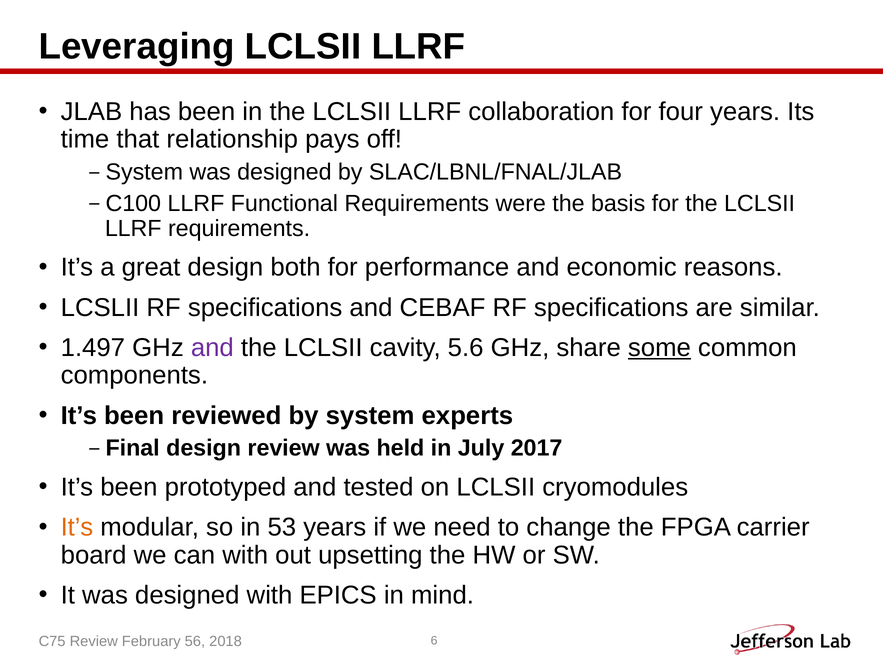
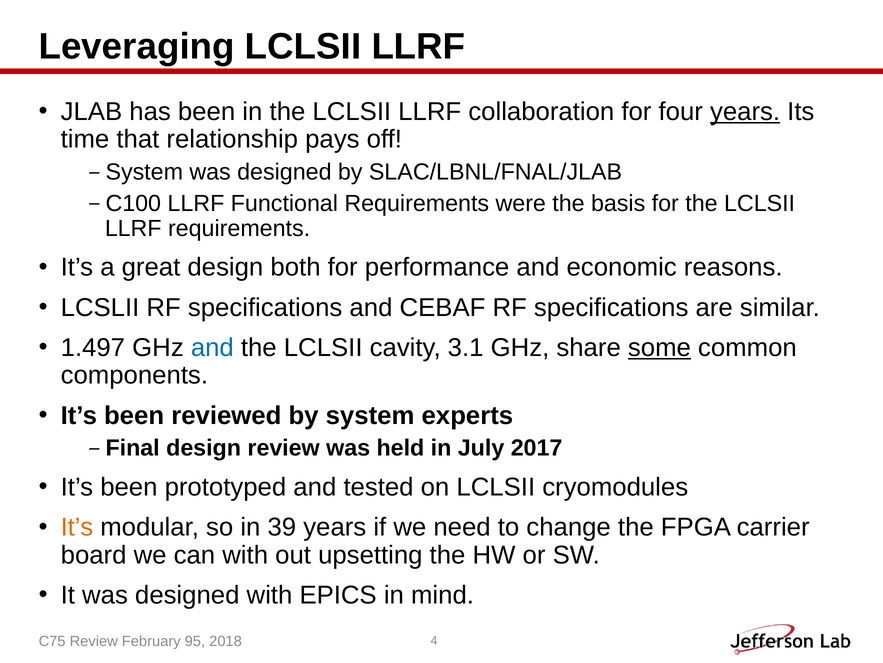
years at (745, 111) underline: none -> present
and at (212, 347) colour: purple -> blue
5.6: 5.6 -> 3.1
53: 53 -> 39
56: 56 -> 95
6: 6 -> 4
